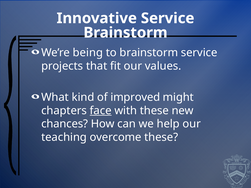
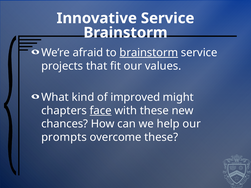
being: being -> afraid
brainstorm at (149, 53) underline: none -> present
teaching: teaching -> prompts
